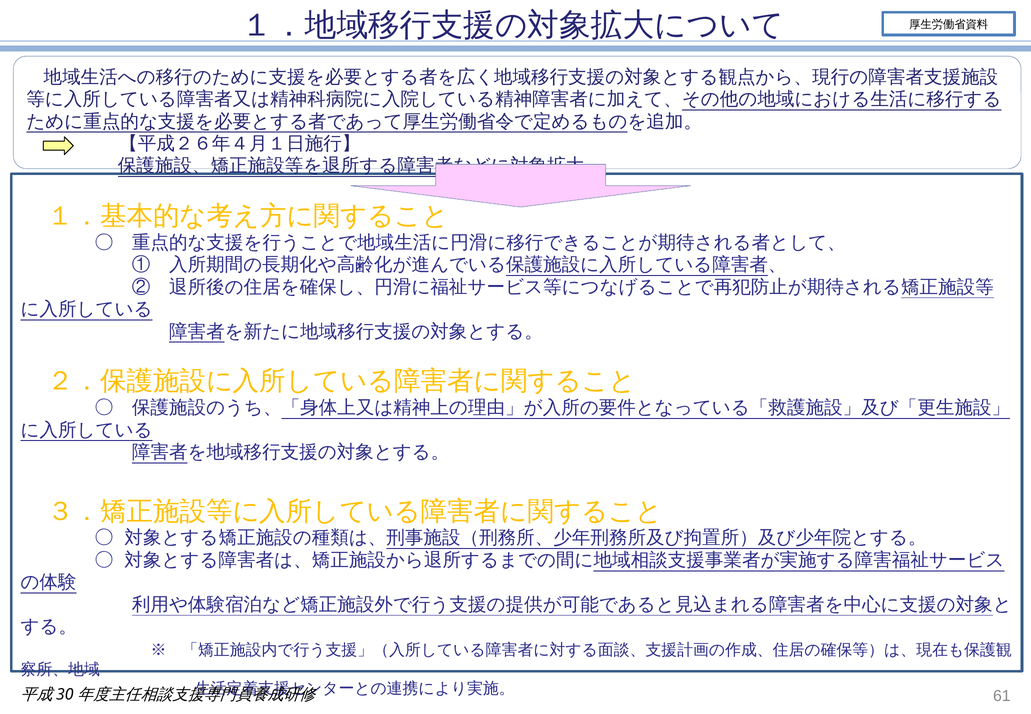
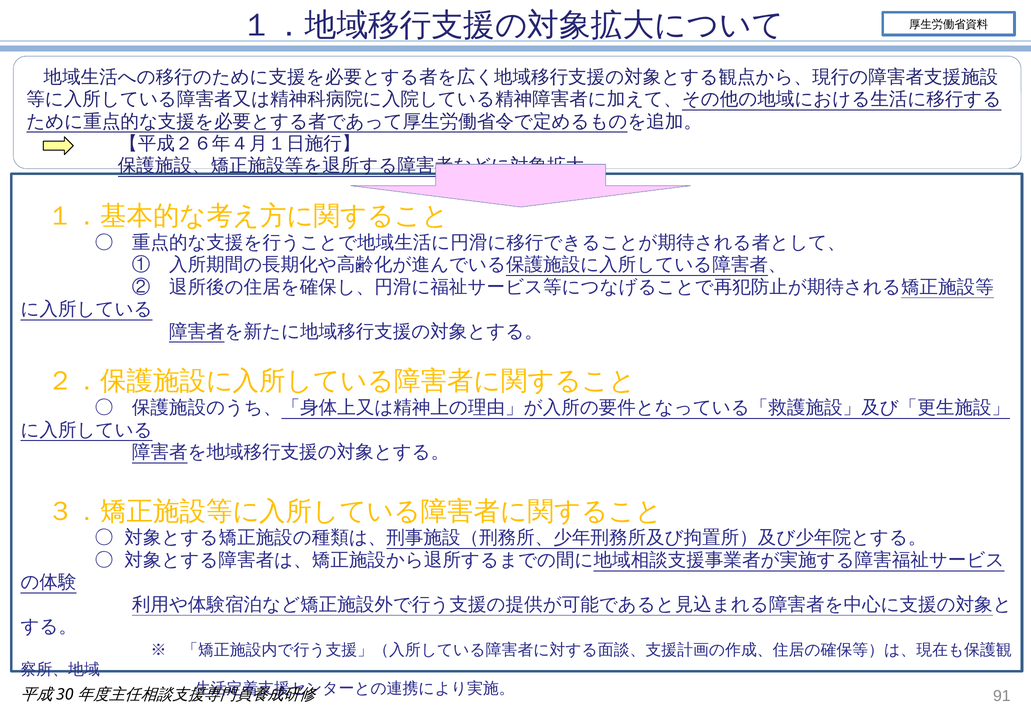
61: 61 -> 91
